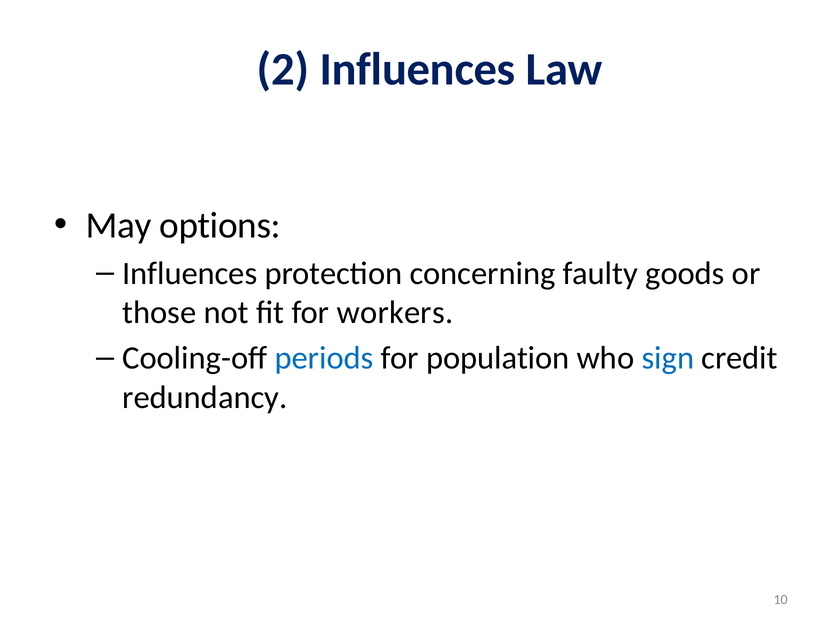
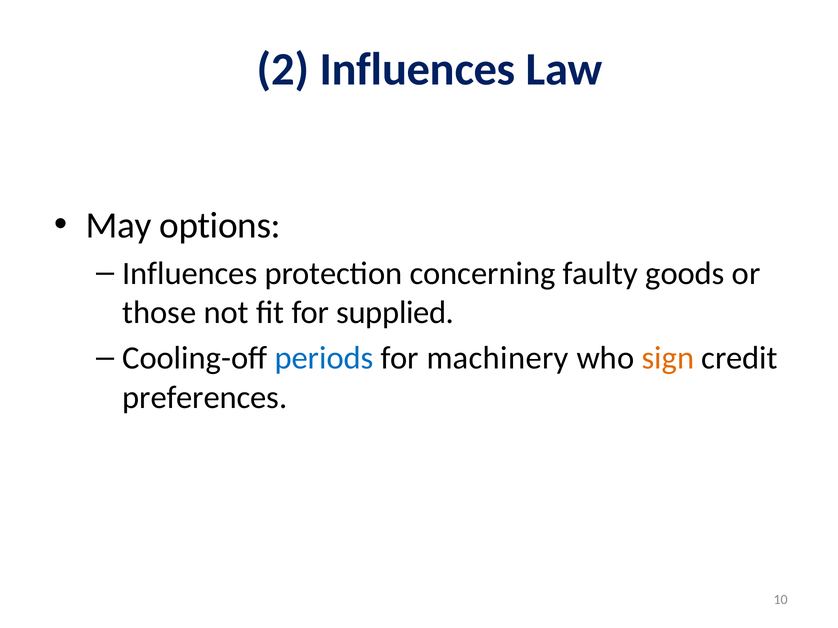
workers: workers -> supplied
population: population -> machinery
sign colour: blue -> orange
redundancy: redundancy -> preferences
